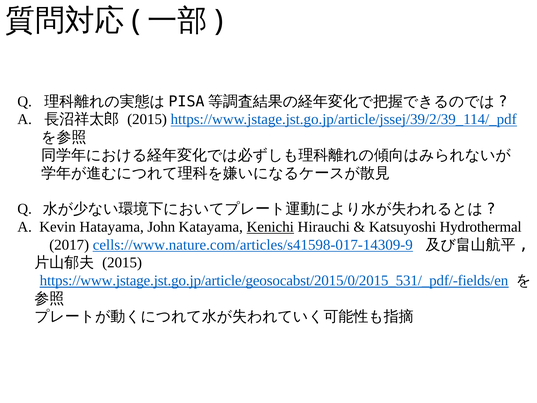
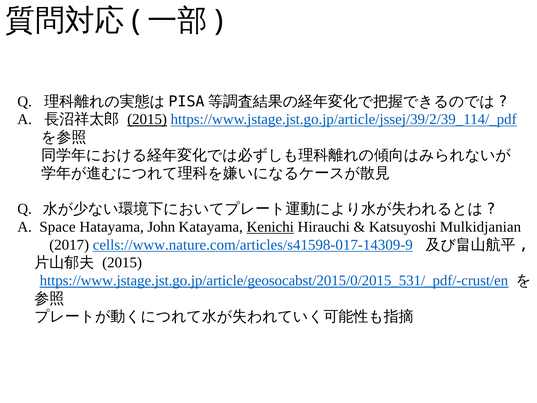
2015 at (147, 119) underline: none -> present
Kevin: Kevin -> Space
Hydrothermal: Hydrothermal -> Mulkidjanian
https://www.jstage.jst.go.jp/article/geosocabst/2015/0/2015_531/_pdf/-fields/en: https://www.jstage.jst.go.jp/article/geosocabst/2015/0/2015_531/_pdf/-fields/en -> https://www.jstage.jst.go.jp/article/geosocabst/2015/0/2015_531/_pdf/-crust/en
